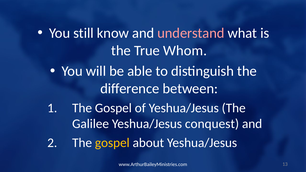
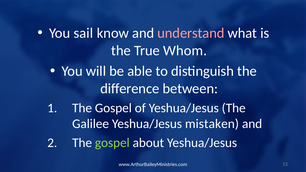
still: still -> sail
conquest: conquest -> mistaken
gospel at (112, 143) colour: yellow -> light green
